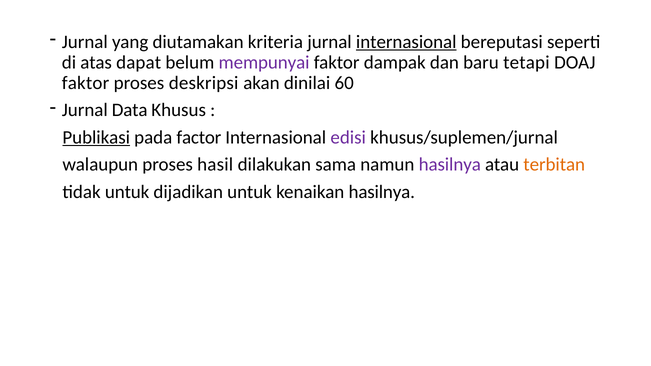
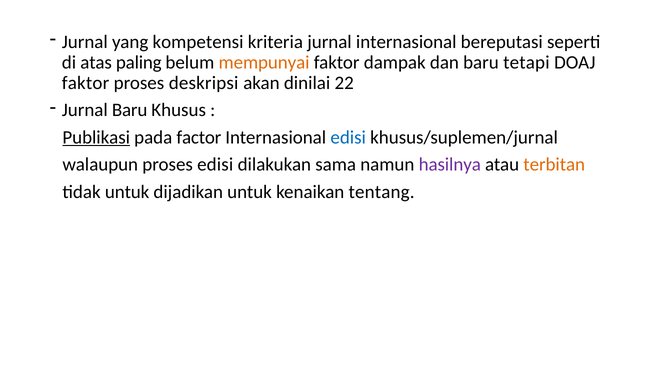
diutamakan: diutamakan -> kompetensi
internasional at (406, 42) underline: present -> none
dapat: dapat -> paling
mempunyai colour: purple -> orange
60: 60 -> 22
Jurnal Data: Data -> Baru
edisi at (348, 137) colour: purple -> blue
proses hasil: hasil -> edisi
kenaikan hasilnya: hasilnya -> tentang
